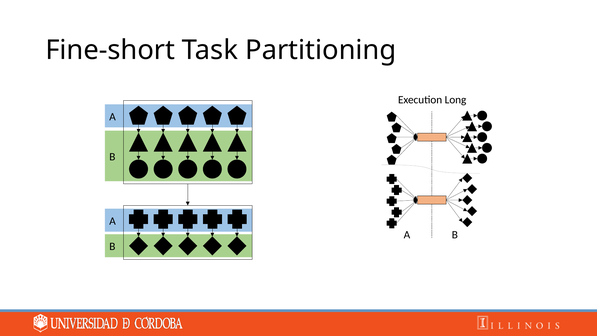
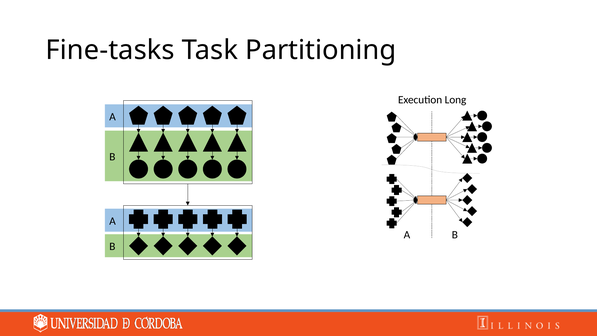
Fine-short: Fine-short -> Fine-tasks
